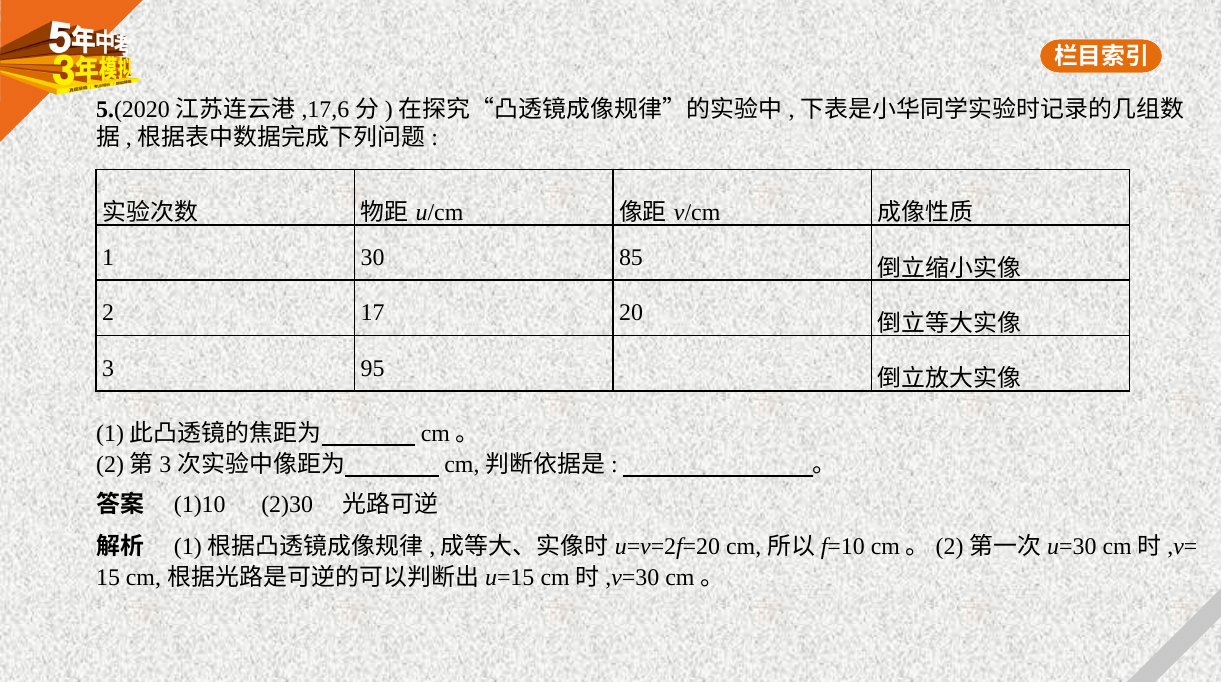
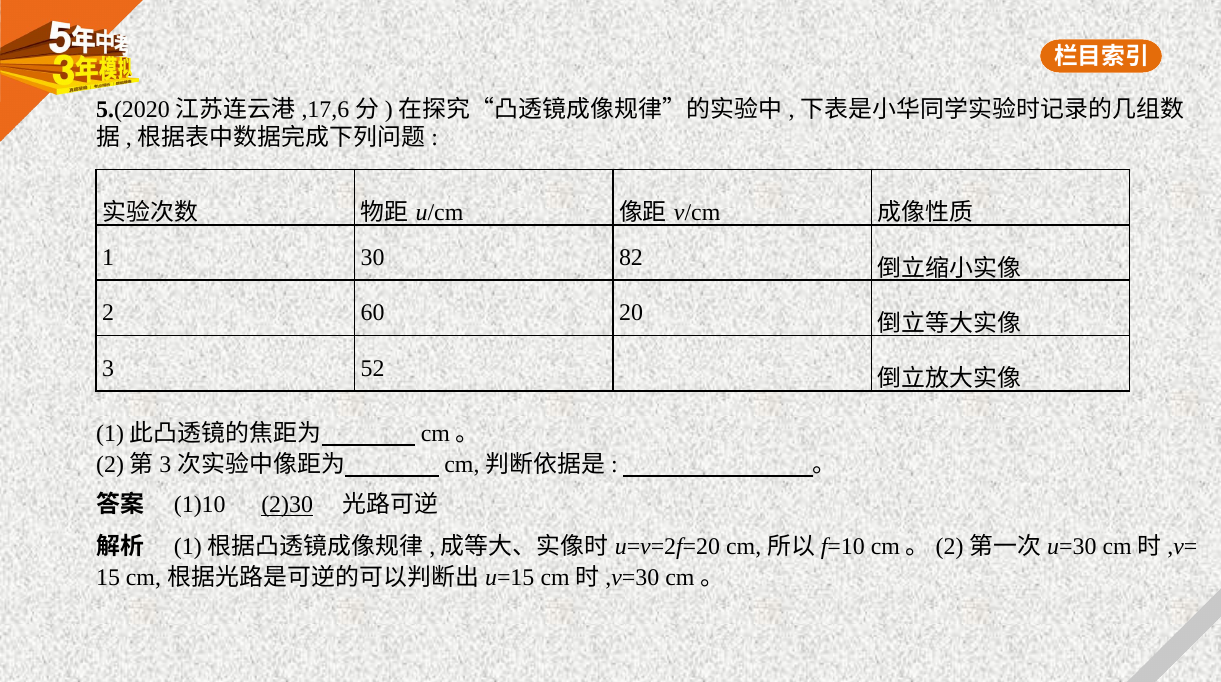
85: 85 -> 82
17: 17 -> 60
95: 95 -> 52
2)30 underline: none -> present
